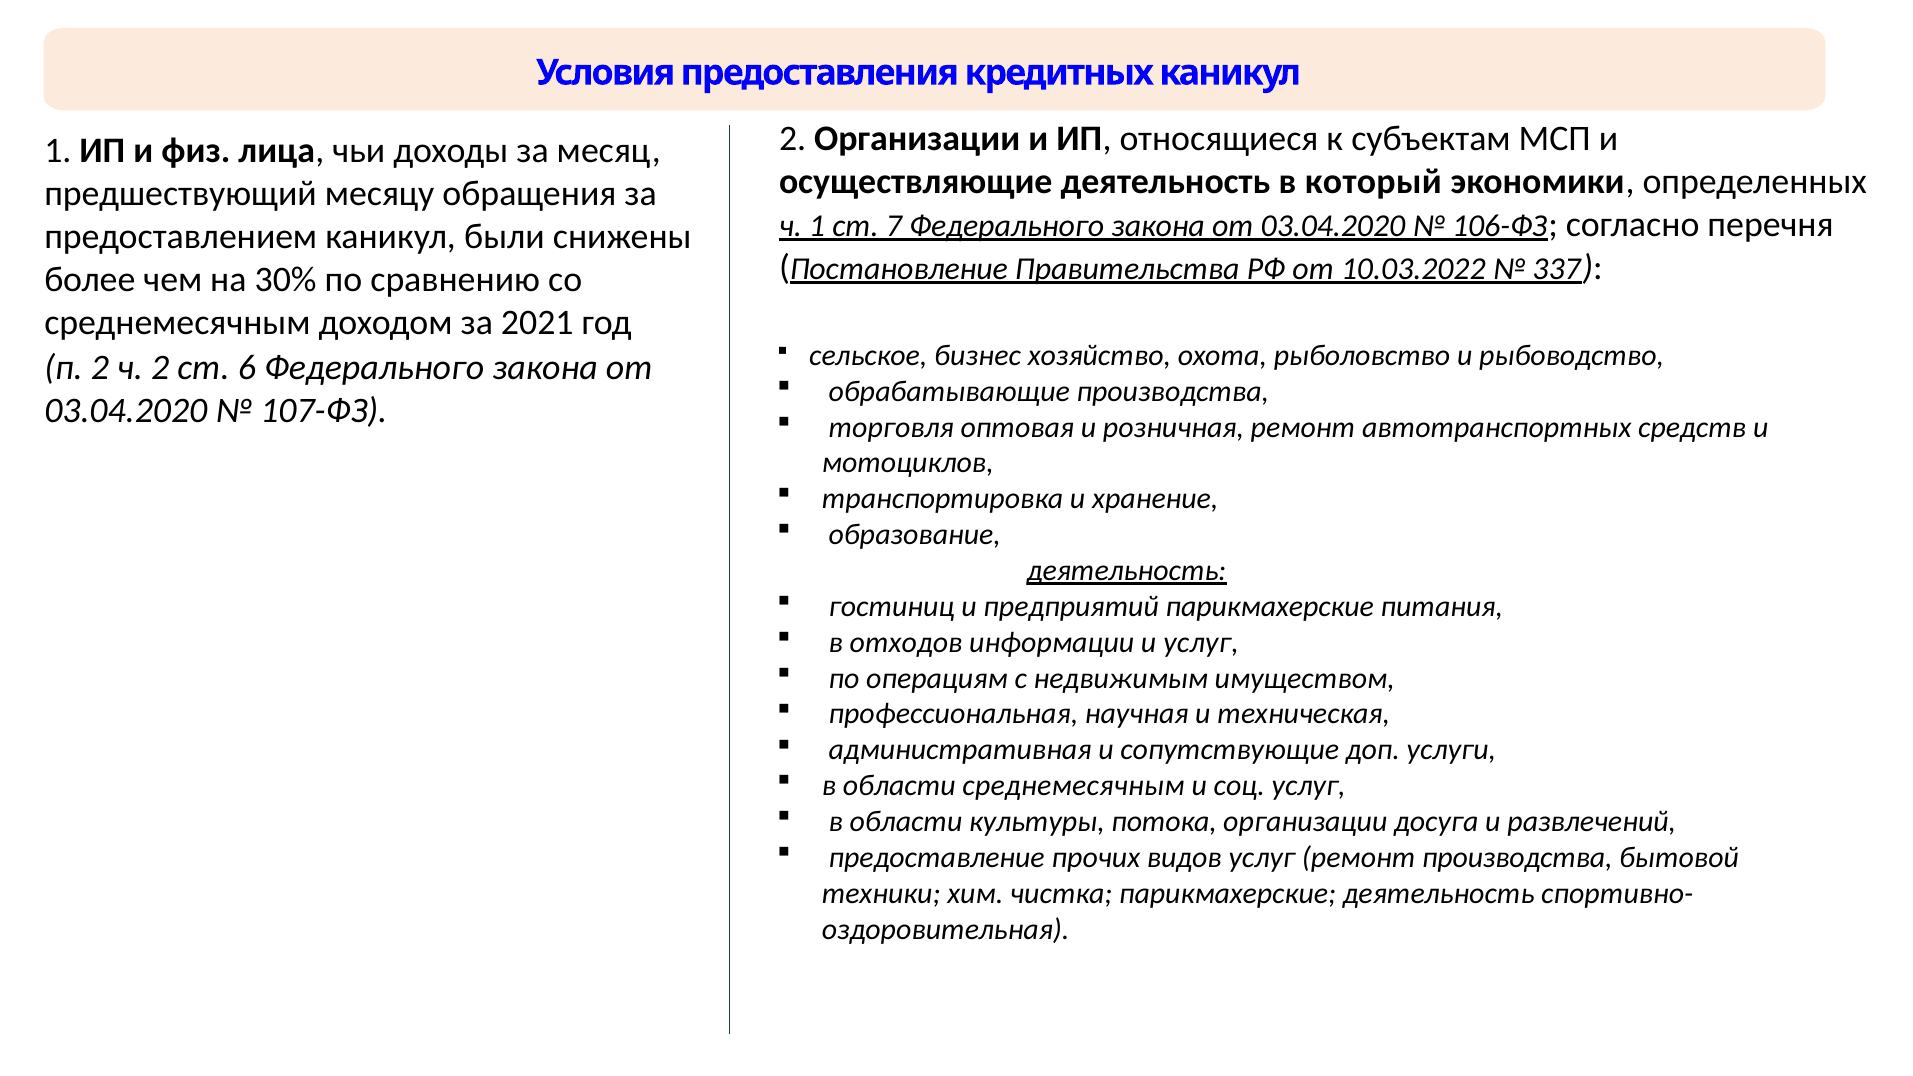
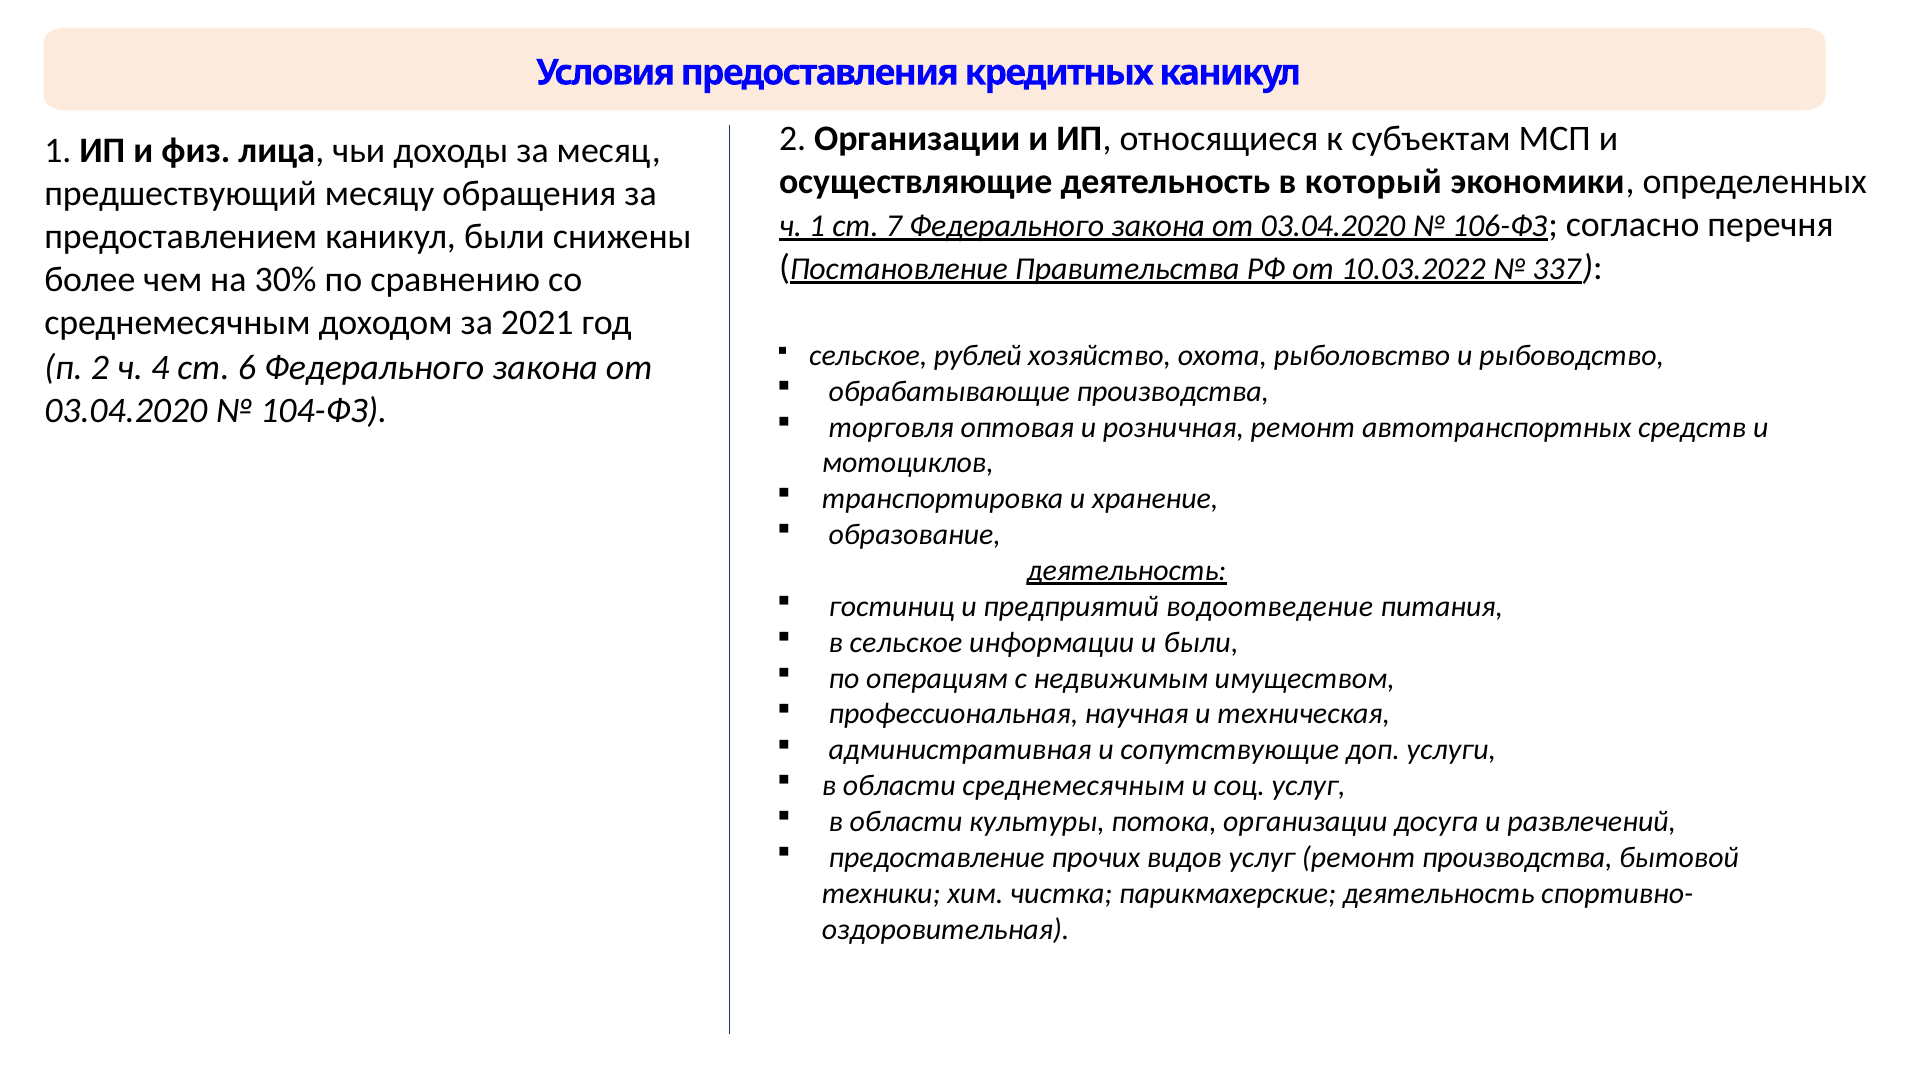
бизнес: бизнес -> рублей
ч 2: 2 -> 4
107-ФЗ: 107-ФЗ -> 104-ФЗ
предприятий парикмахерские: парикмахерские -> водоотведение
в отходов: отходов -> сельское
и услуг: услуг -> были
